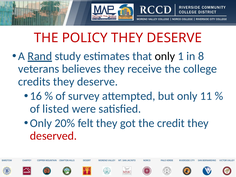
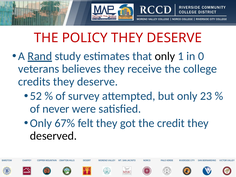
8: 8 -> 0
16: 16 -> 52
11: 11 -> 23
listed: listed -> never
20%: 20% -> 67%
deserved colour: red -> black
